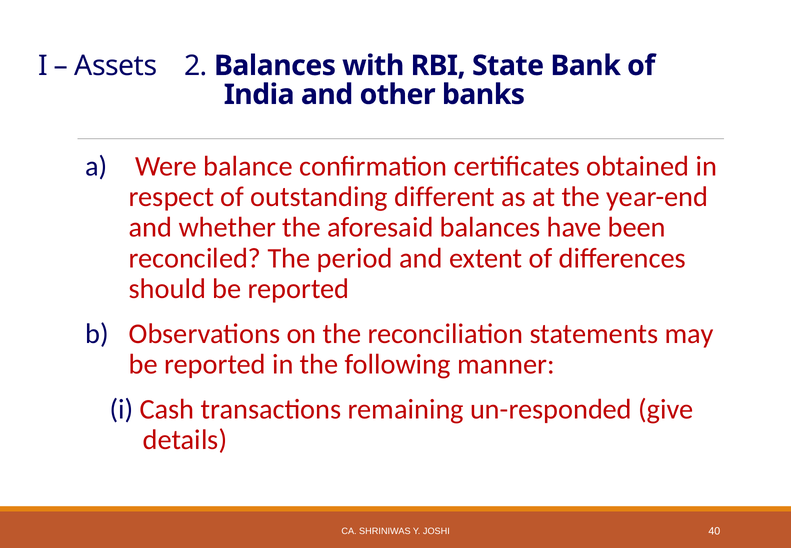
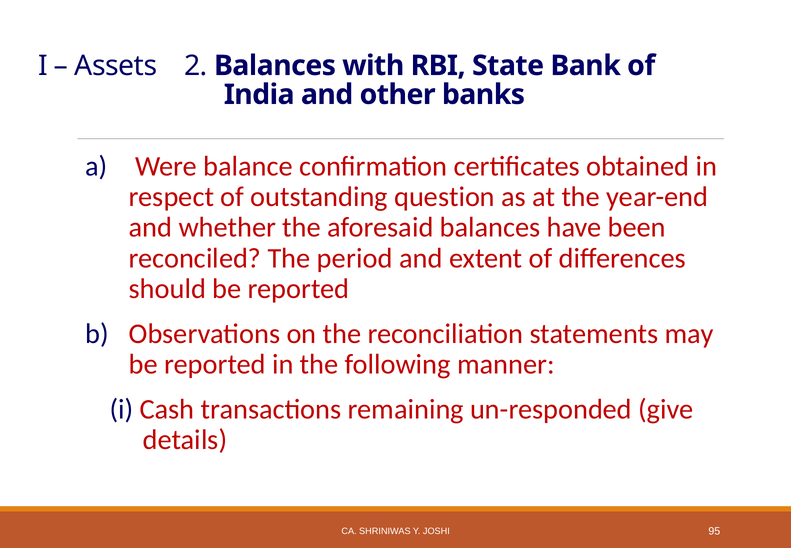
different: different -> question
40: 40 -> 95
